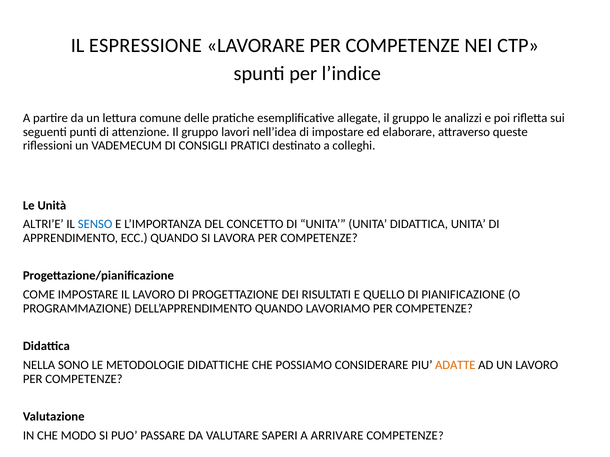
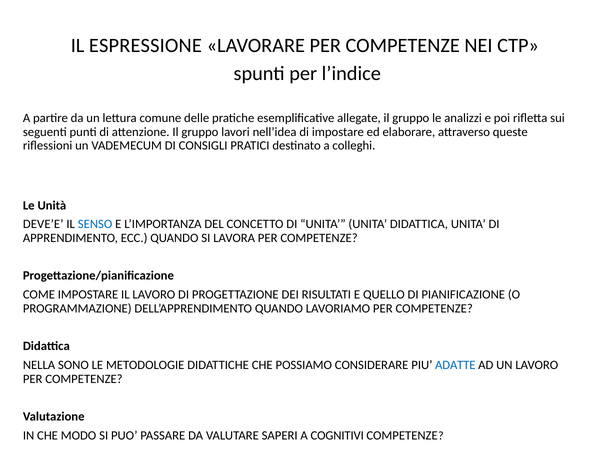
ALTRI’E: ALTRI’E -> DEVE’E
ADATTE colour: orange -> blue
ARRIVARE: ARRIVARE -> COGNITIVI
